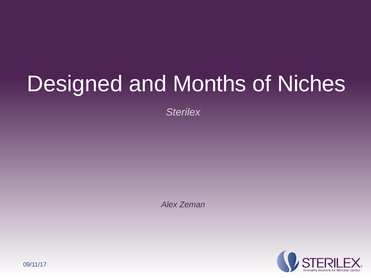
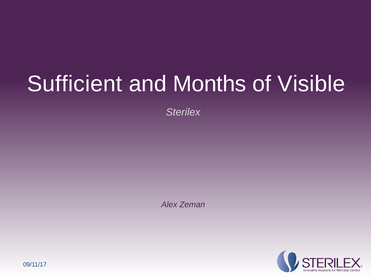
Designed: Designed -> Sufficient
Niches: Niches -> Visible
